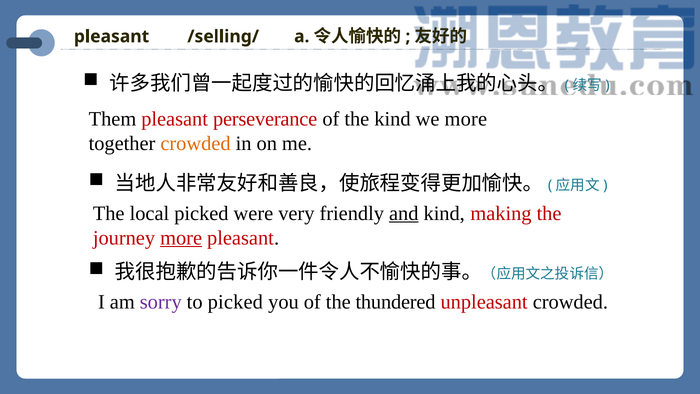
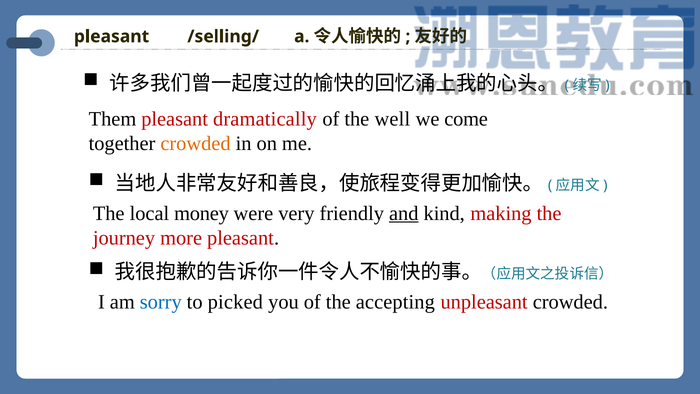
perseverance: perseverance -> dramatically
the kind: kind -> well
we more: more -> come
local picked: picked -> money
more at (181, 238) underline: present -> none
sorry colour: purple -> blue
thundered: thundered -> accepting
